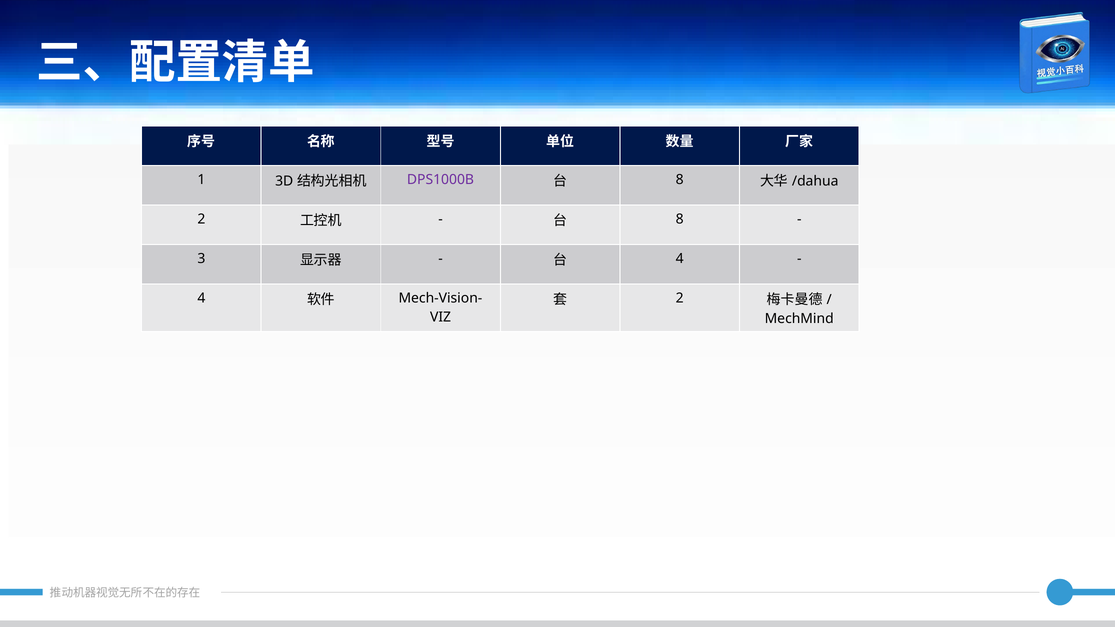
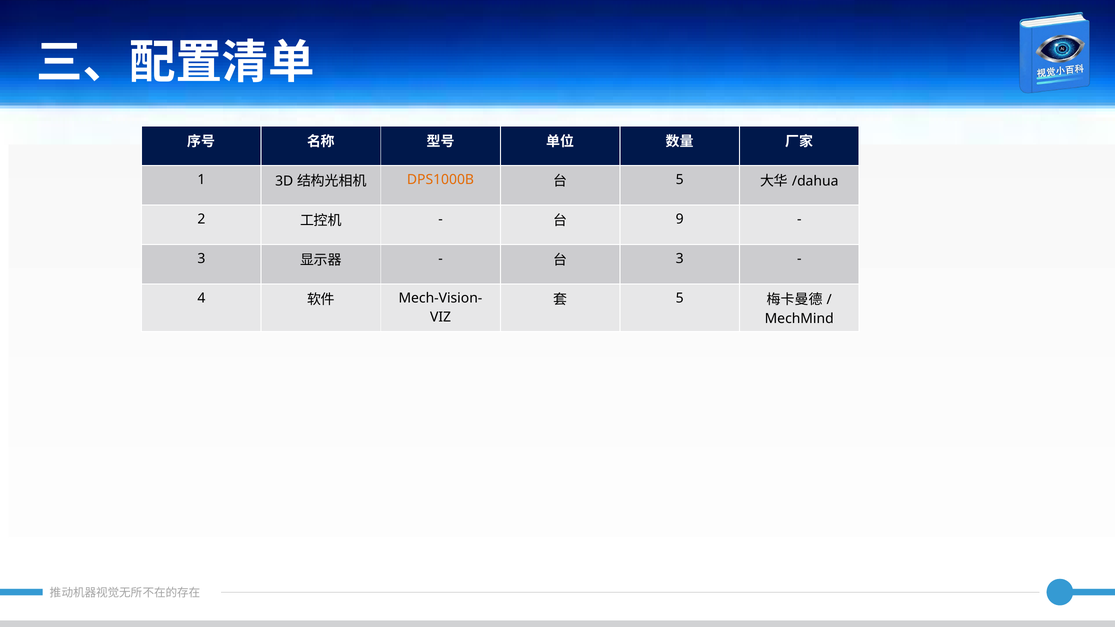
DPS1000B colour: purple -> orange
8 at (680, 180): 8 -> 5
8 at (680, 219): 8 -> 9
4 at (680, 259): 4 -> 3
2 at (680, 298): 2 -> 5
